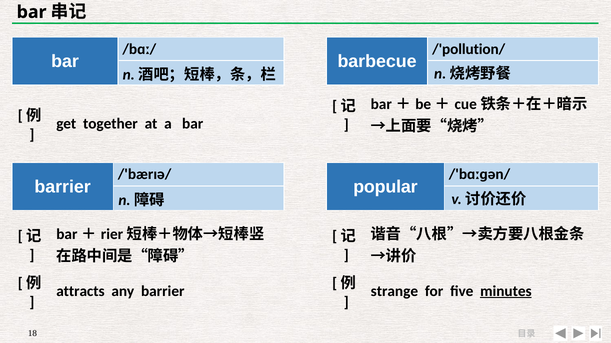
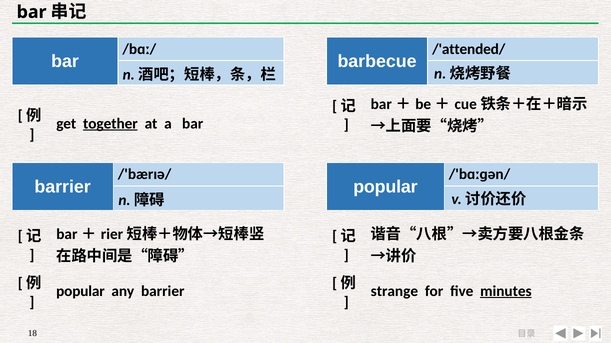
/'pollution/: /'pollution/ -> /'attended/
together underline: none -> present
attracts at (80, 292): attracts -> popular
